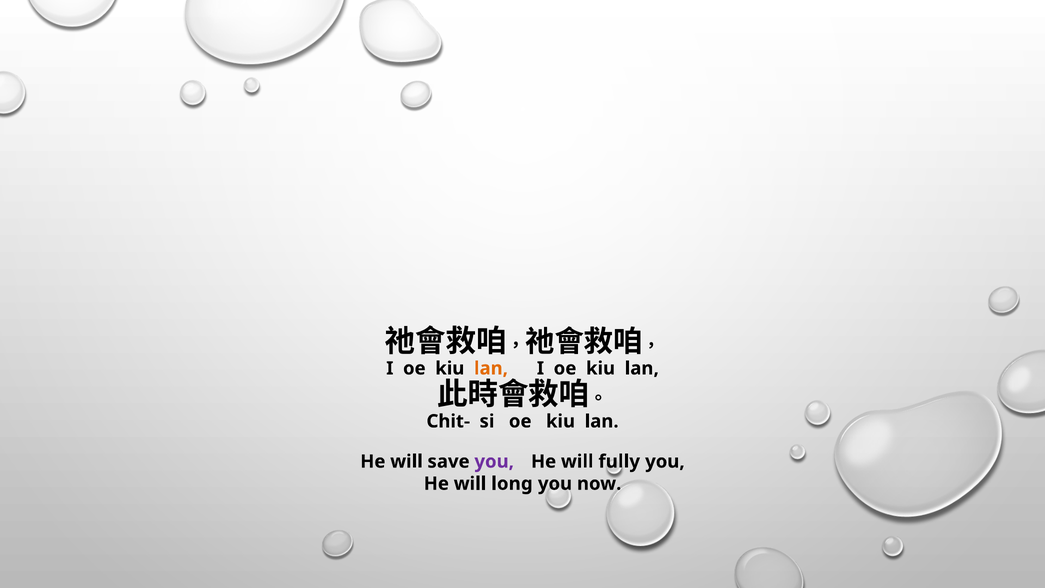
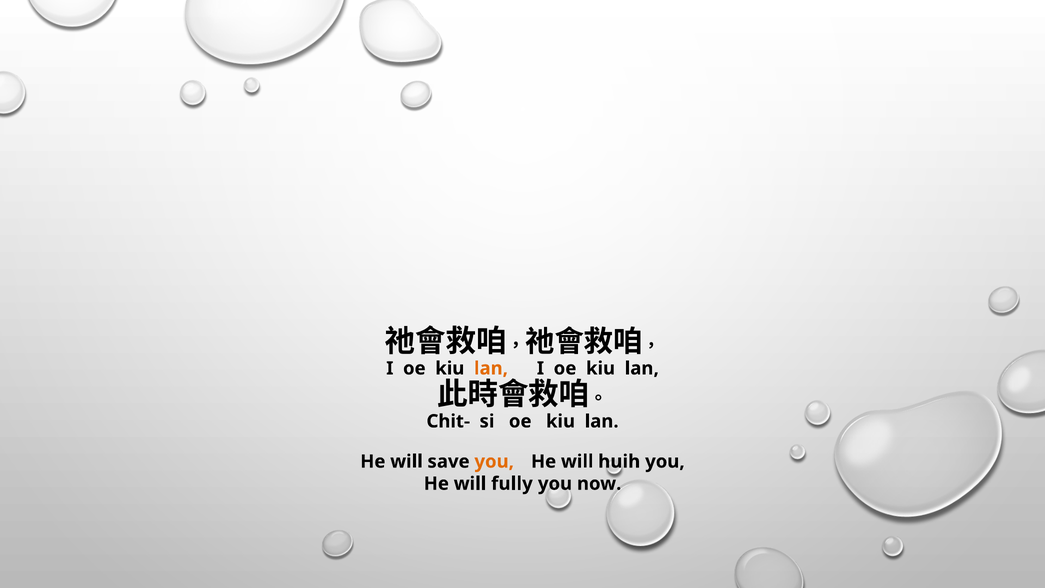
you at (494, 461) colour: purple -> orange
fully: fully -> huih
long: long -> fully
